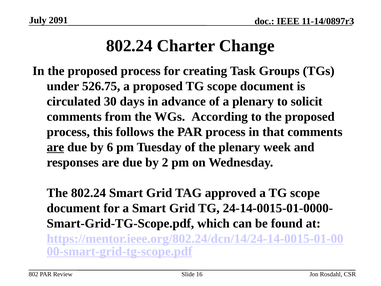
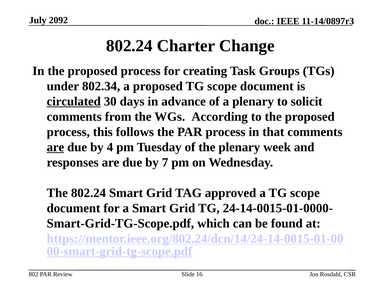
2091: 2091 -> 2092
526.75: 526.75 -> 802.34
circulated underline: none -> present
6: 6 -> 4
2: 2 -> 7
